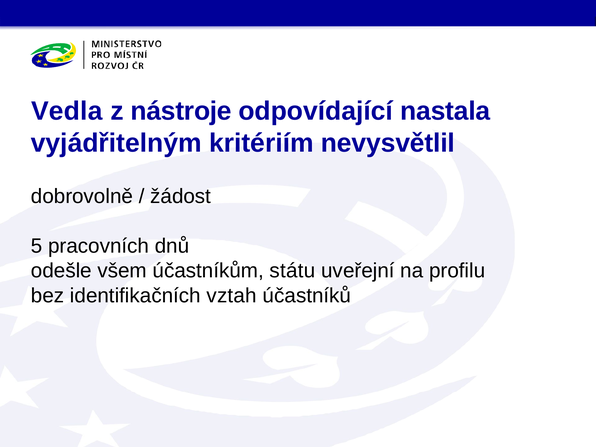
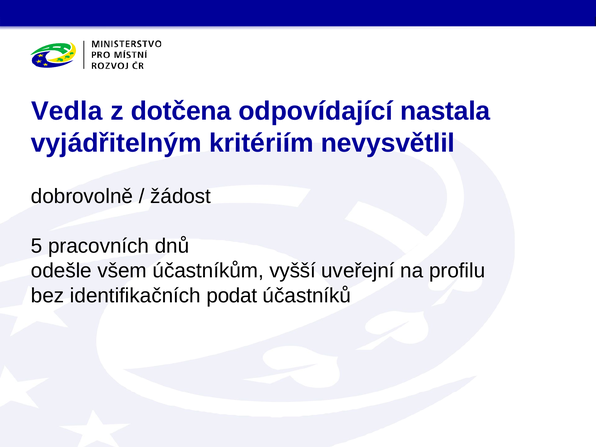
nástroje: nástroje -> dotčena
státu: státu -> vyšší
vztah: vztah -> podat
